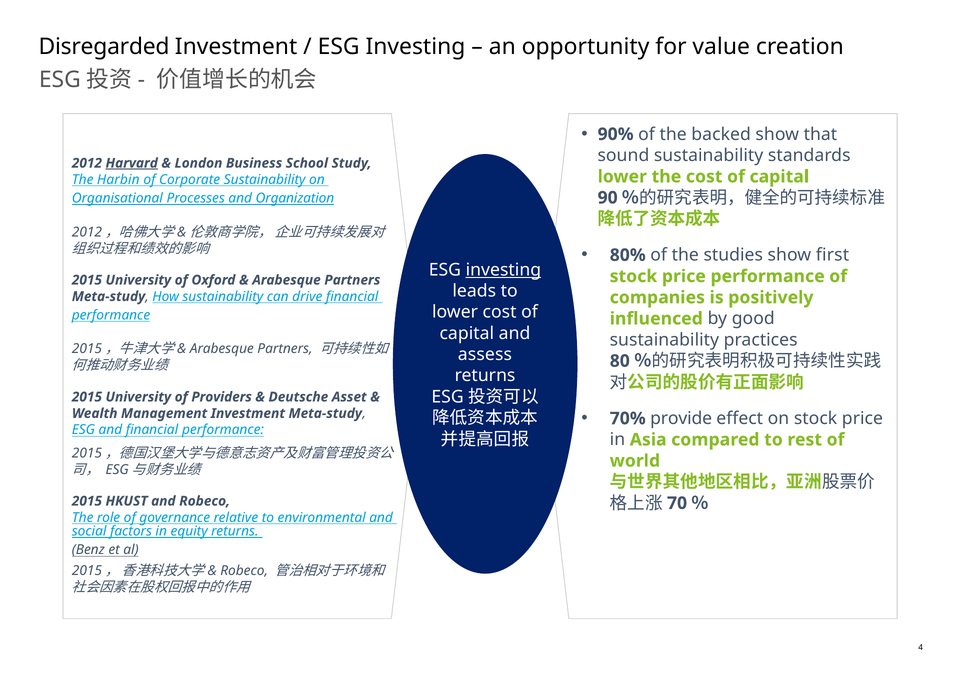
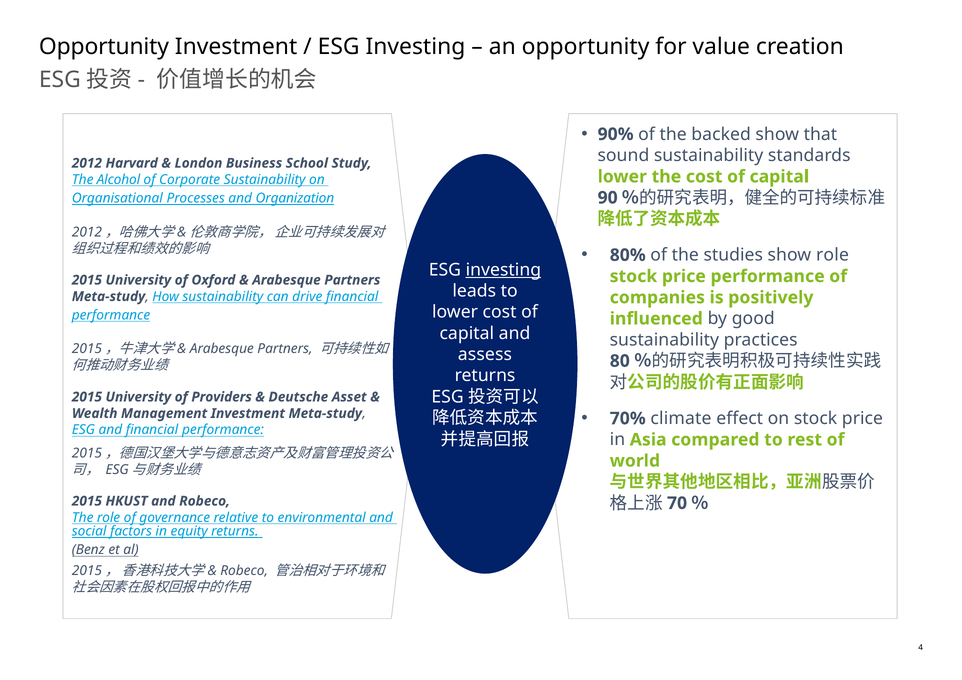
Disregarded at (104, 47): Disregarded -> Opportunity
Harvard underline: present -> none
Harbin: Harbin -> Alcohol
show first: first -> role
provide: provide -> climate
